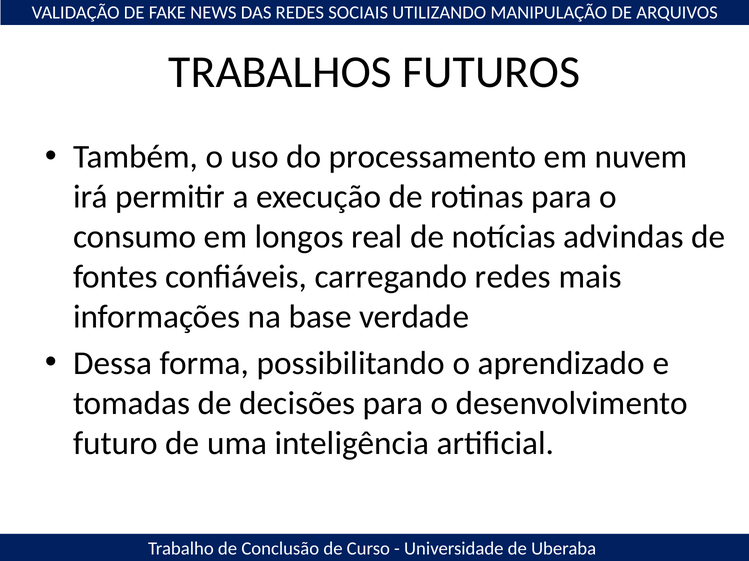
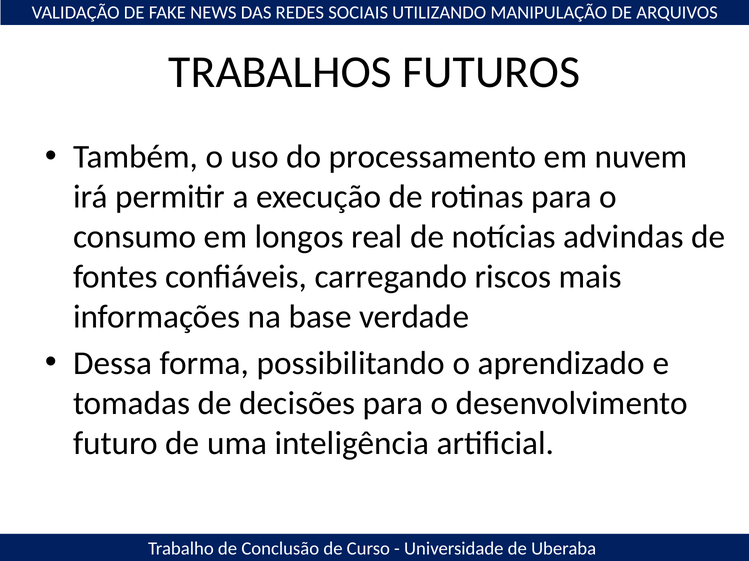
carregando redes: redes -> riscos
